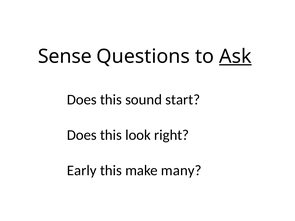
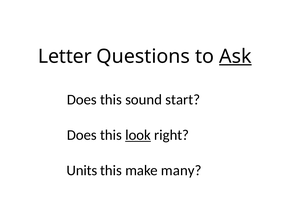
Sense: Sense -> Letter
look underline: none -> present
Early: Early -> Units
